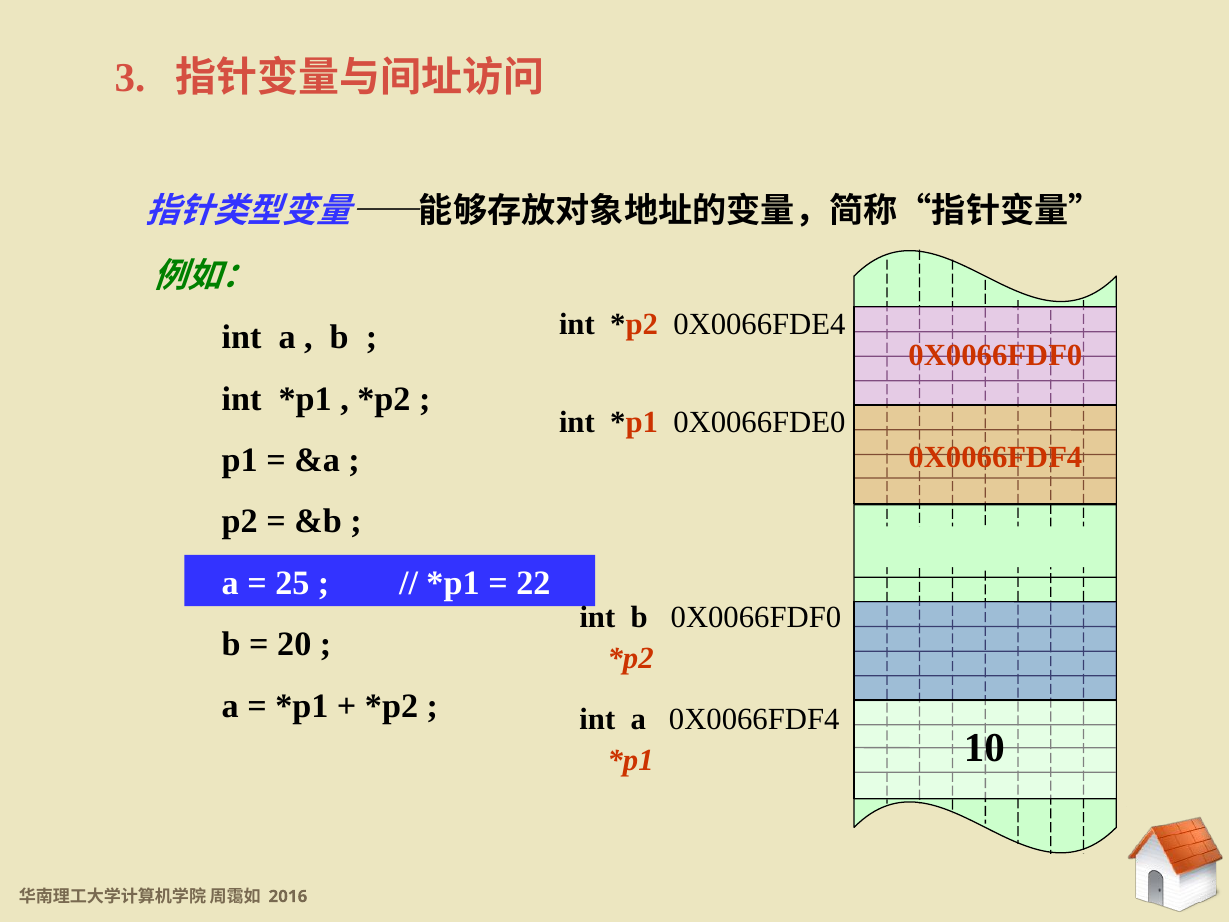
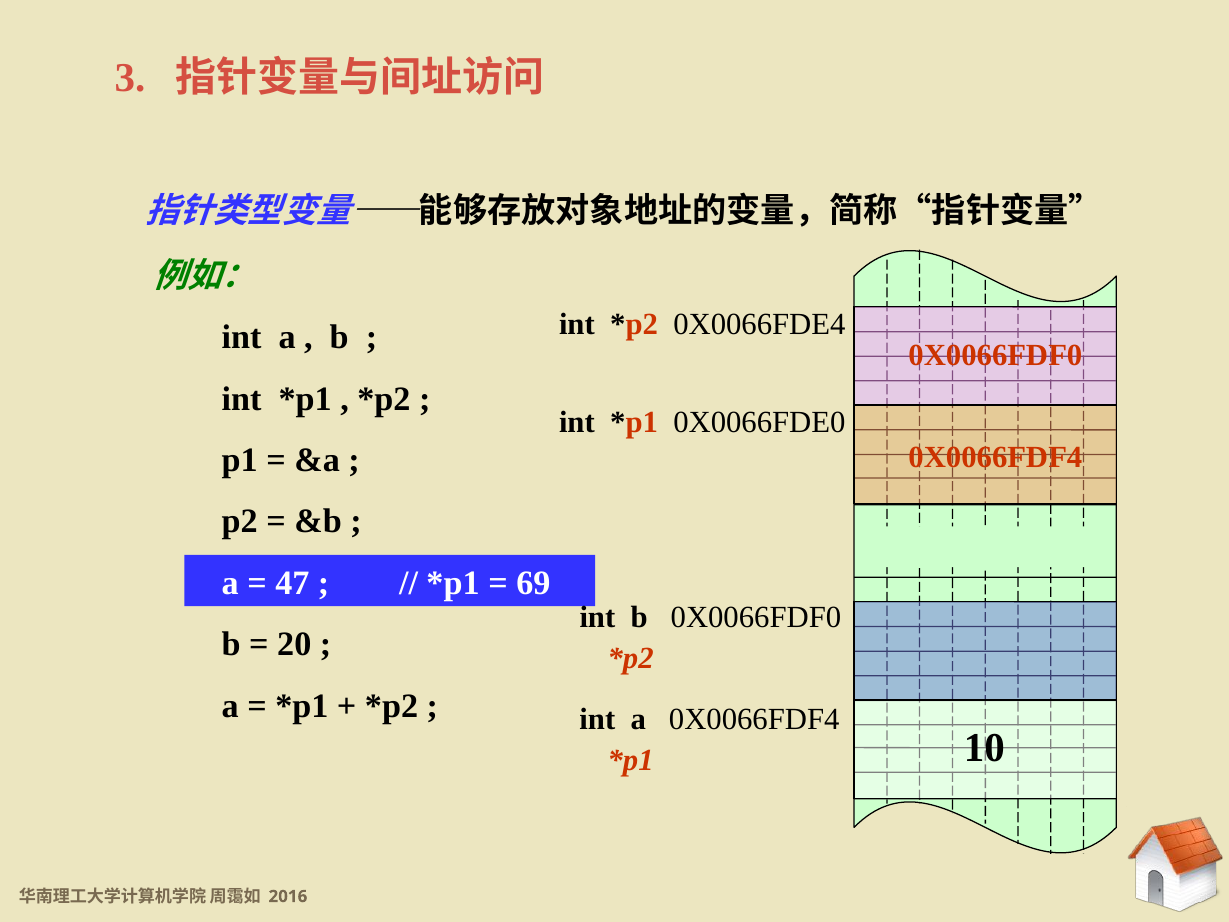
25: 25 -> 47
22: 22 -> 69
